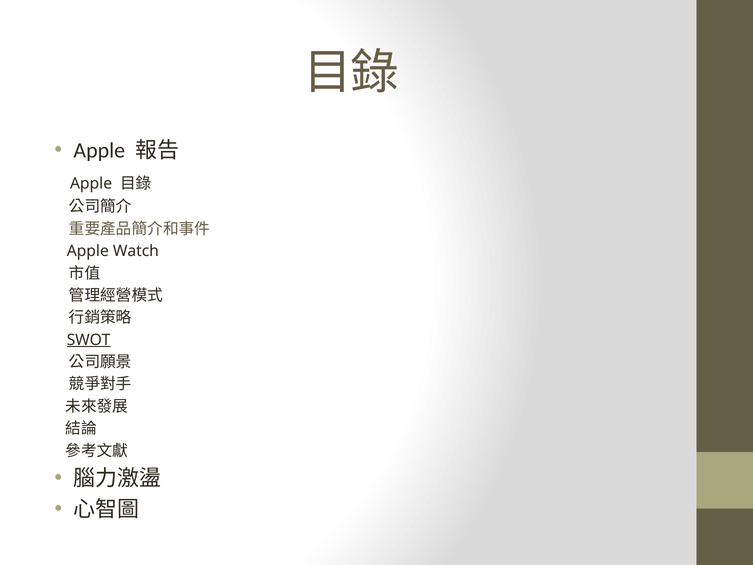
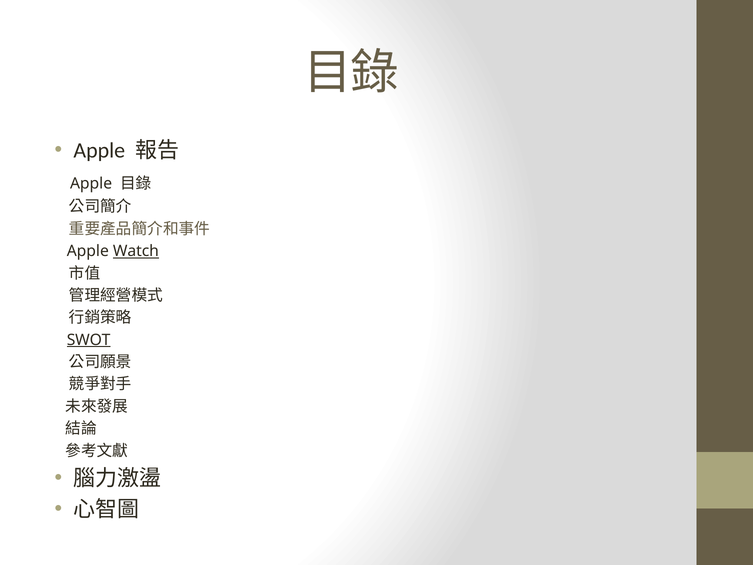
Watch underline: none -> present
